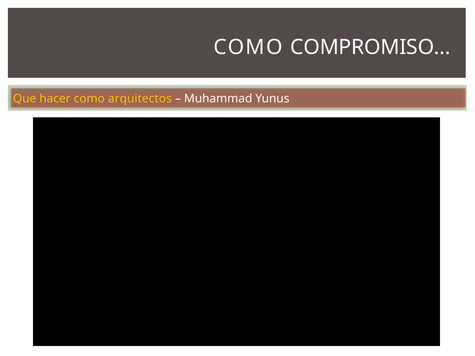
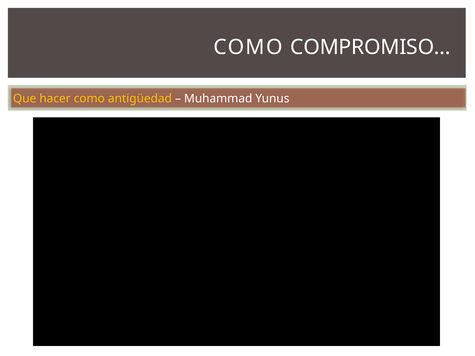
arquitectos: arquitectos -> antigüedad
